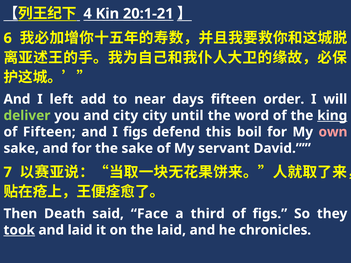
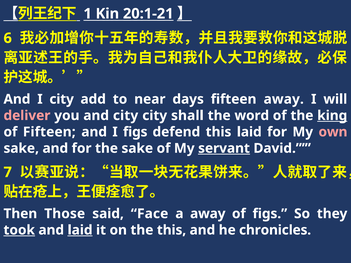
4: 4 -> 1
I left: left -> city
fifteen order: order -> away
deliver colour: light green -> pink
until: until -> shall
this boil: boil -> laid
servant underline: none -> present
Death: Death -> Those
a third: third -> away
laid at (80, 230) underline: none -> present
the laid: laid -> this
